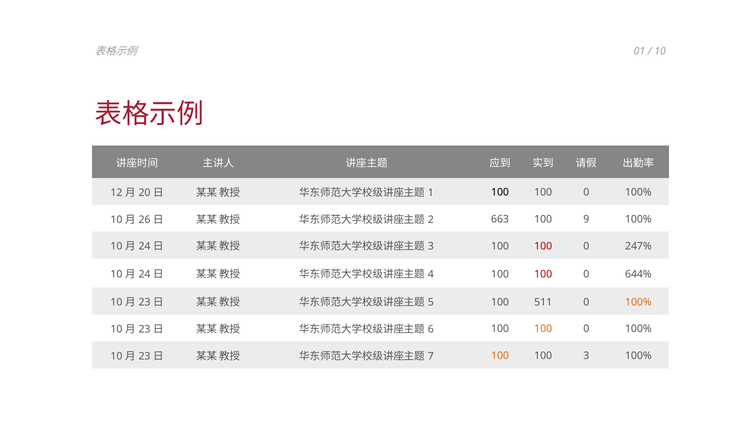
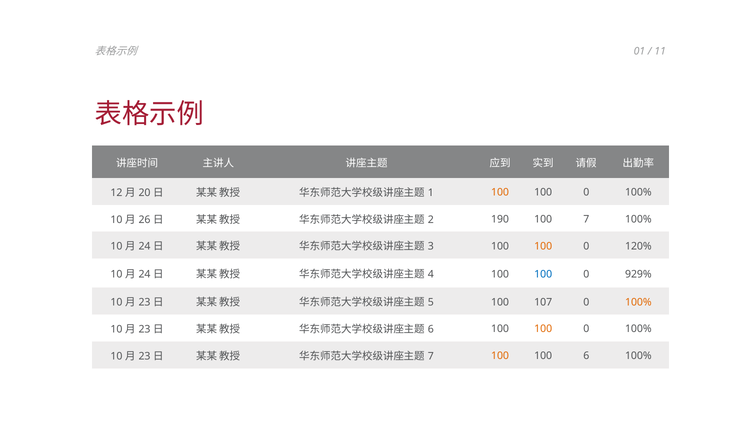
10 at (660, 51): 10 -> 11
100 at (500, 192) colour: black -> orange
663: 663 -> 190
100 9: 9 -> 7
100 at (543, 246) colour: red -> orange
247%: 247% -> 120%
100 at (543, 274) colour: red -> blue
644%: 644% -> 929%
511: 511 -> 107
100 3: 3 -> 6
